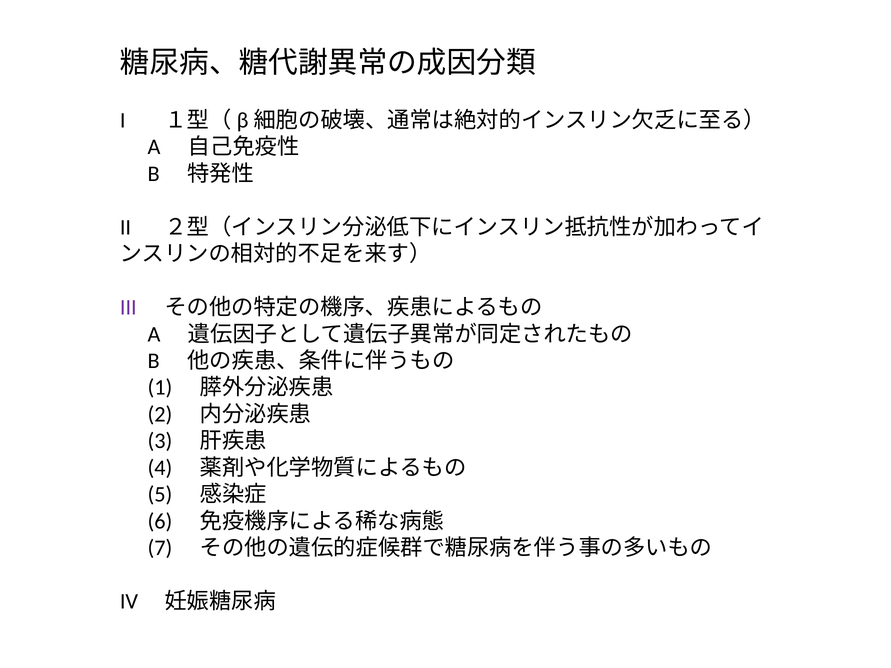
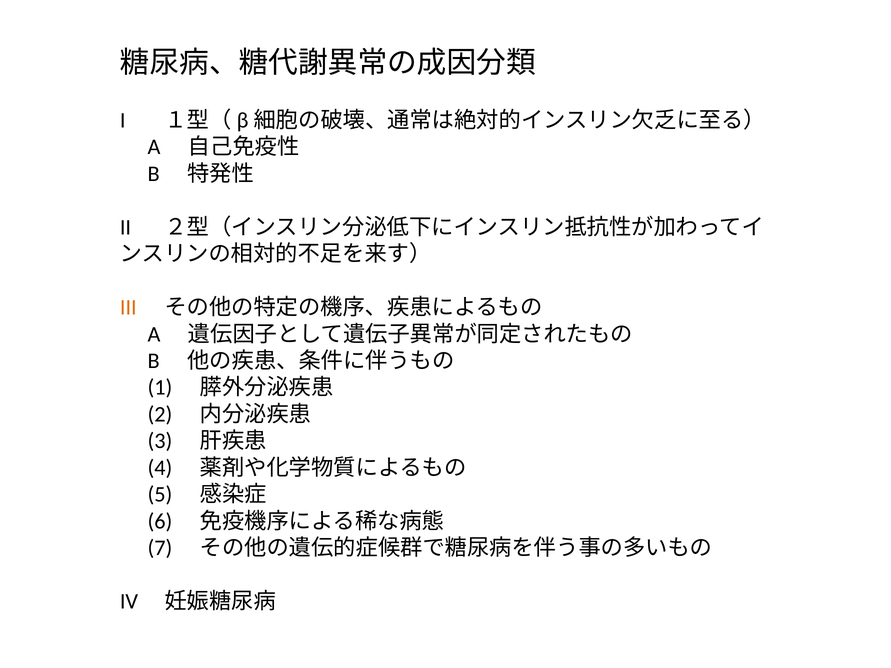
III colour: purple -> orange
